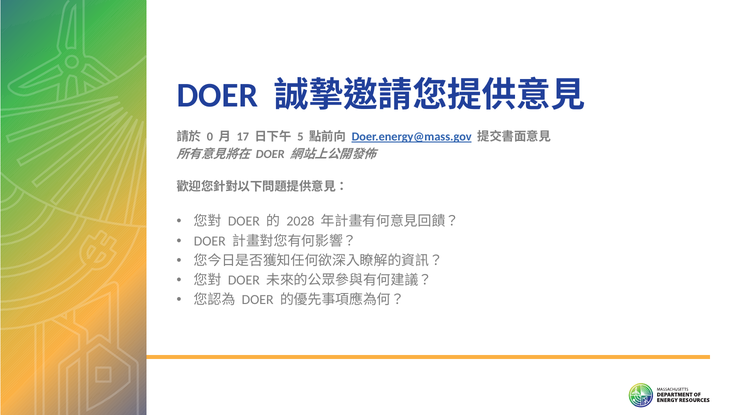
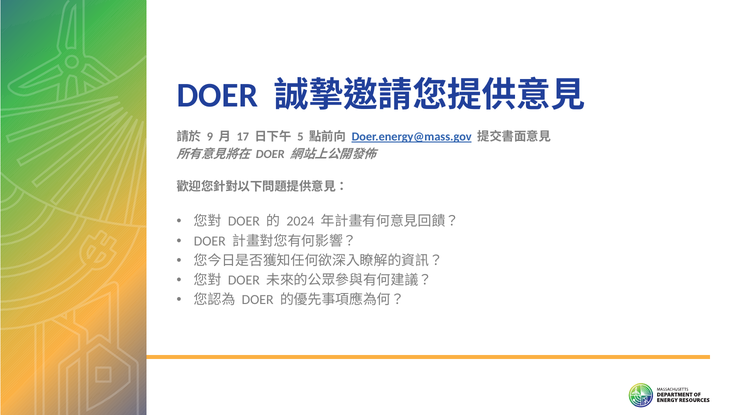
0: 0 -> 9
2028: 2028 -> 2024
